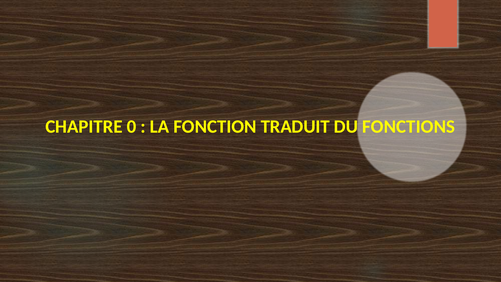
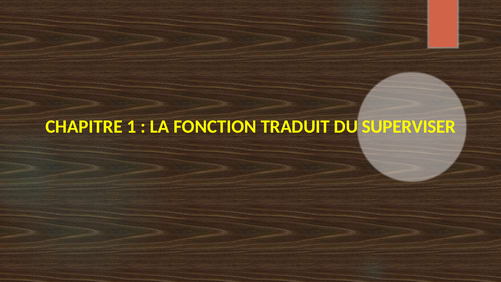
0: 0 -> 1
FONCTIONS: FONCTIONS -> SUPERVISER
